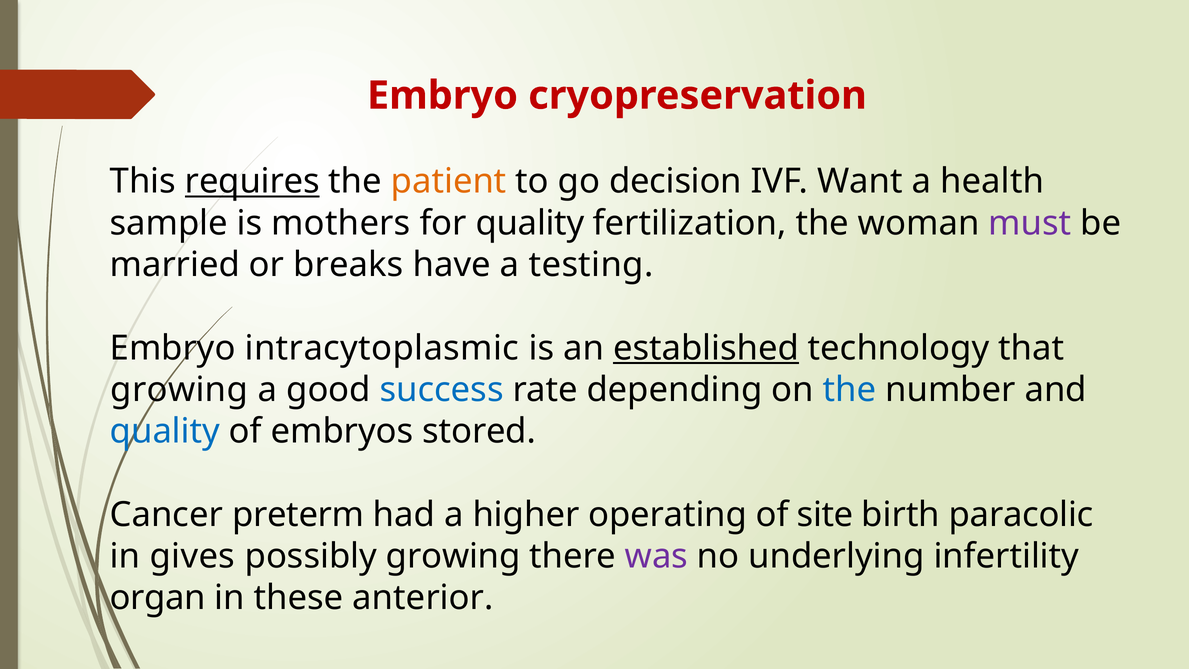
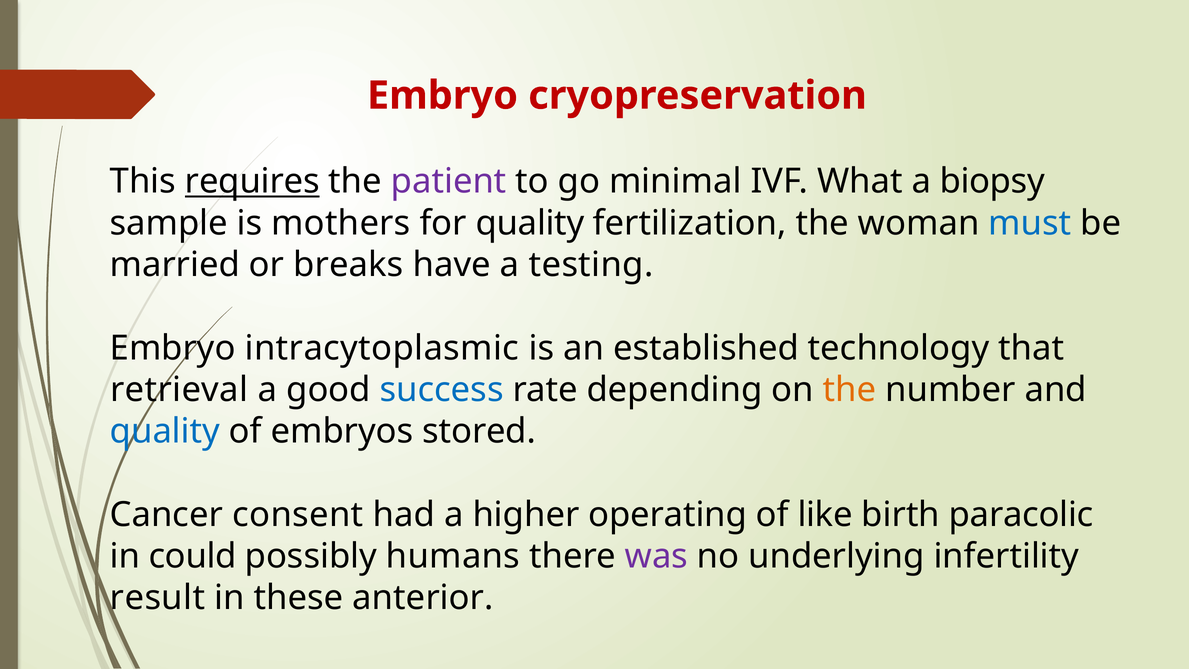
patient colour: orange -> purple
decision: decision -> minimal
Want: Want -> What
health: health -> biopsy
must colour: purple -> blue
established underline: present -> none
growing at (179, 390): growing -> retrieval
the at (850, 390) colour: blue -> orange
preterm: preterm -> consent
site: site -> like
gives: gives -> could
possibly growing: growing -> humans
organ: organ -> result
